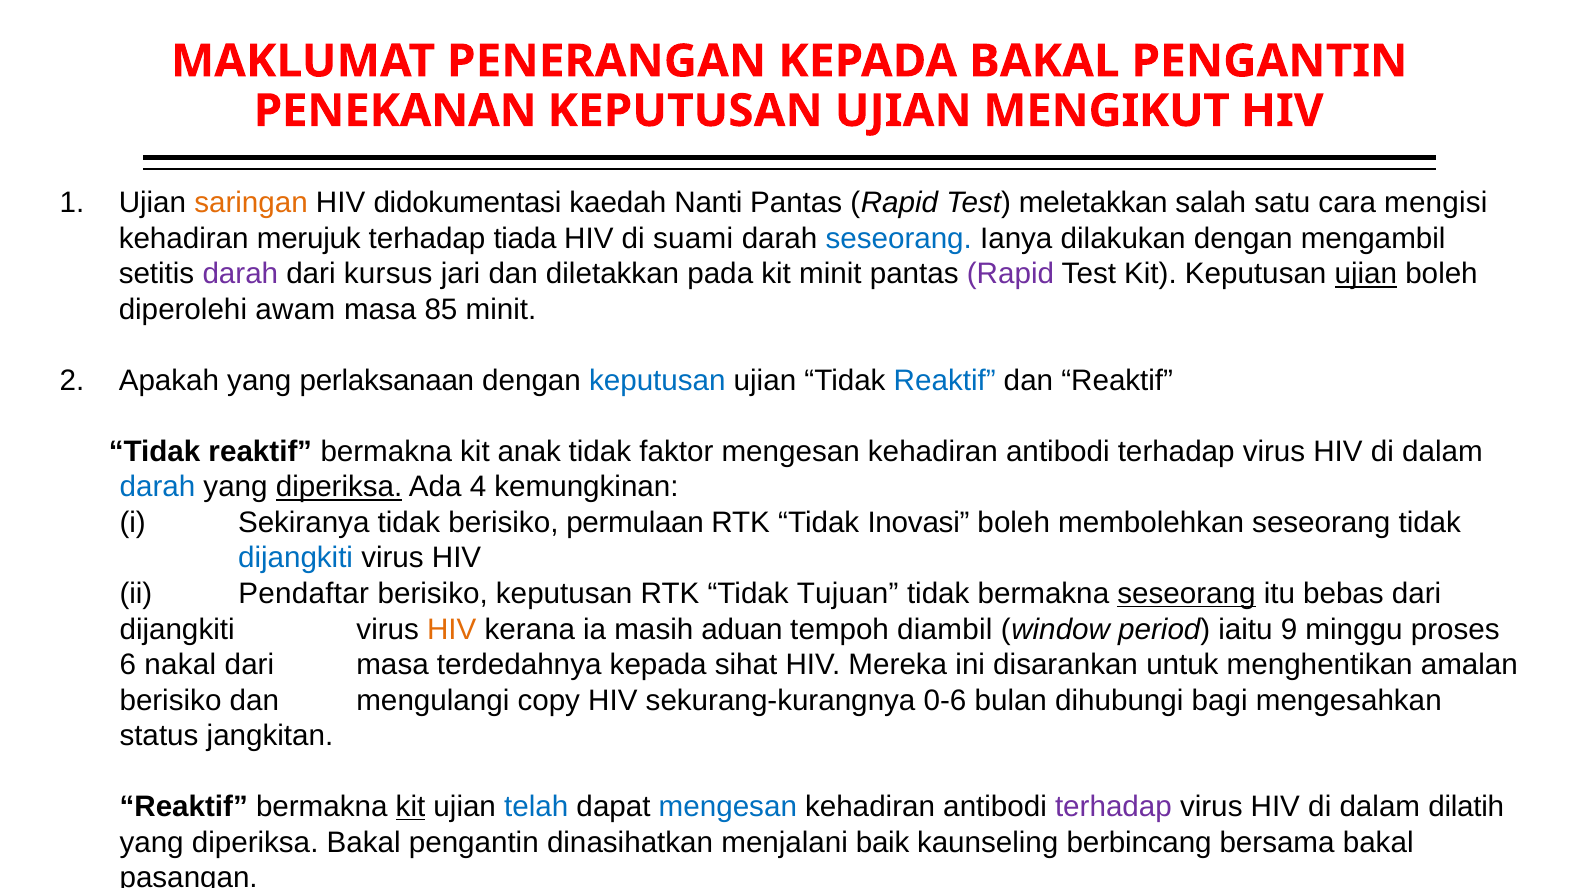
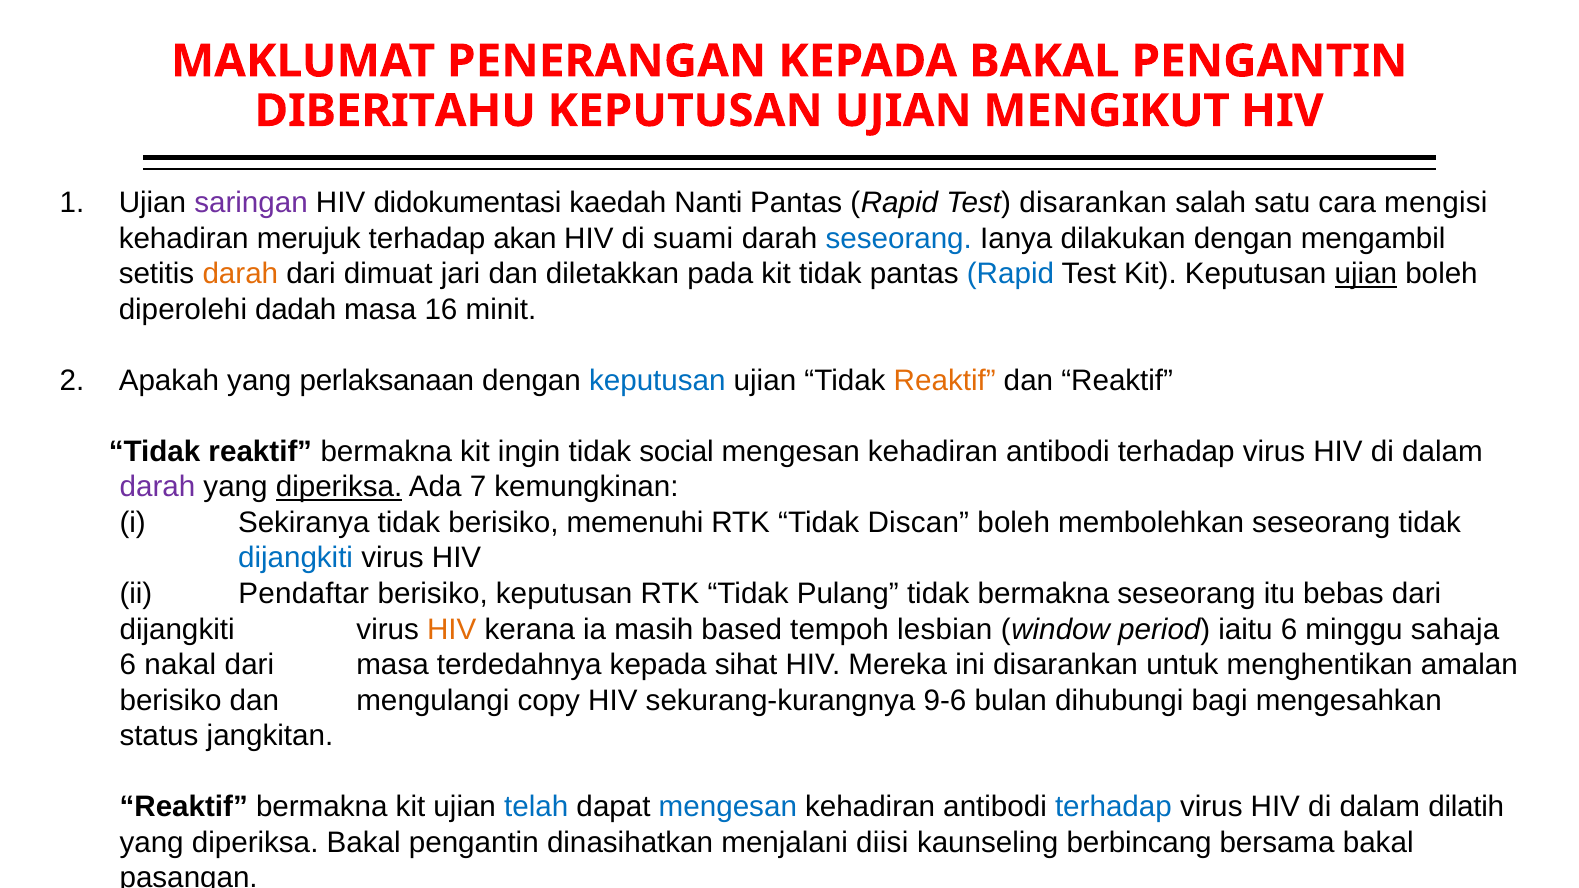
PENEKANAN: PENEKANAN -> DIBERITAHU
saringan colour: orange -> purple
Test meletakkan: meletakkan -> disarankan
tiada: tiada -> akan
darah at (240, 274) colour: purple -> orange
kursus: kursus -> dimuat
kit minit: minit -> tidak
Rapid at (1010, 274) colour: purple -> blue
awam: awam -> dadah
85: 85 -> 16
Reaktif at (945, 381) colour: blue -> orange
anak: anak -> ingin
faktor: faktor -> social
darah at (157, 487) colour: blue -> purple
4: 4 -> 7
permulaan: permulaan -> memenuhi
Inovasi: Inovasi -> Discan
Tujuan: Tujuan -> Pulang
seseorang at (1187, 594) underline: present -> none
aduan: aduan -> based
diambil: diambil -> lesbian
iaitu 9: 9 -> 6
proses: proses -> sahaja
0-6: 0-6 -> 9-6
kit at (411, 807) underline: present -> none
terhadap at (1113, 807) colour: purple -> blue
baik: baik -> diisi
